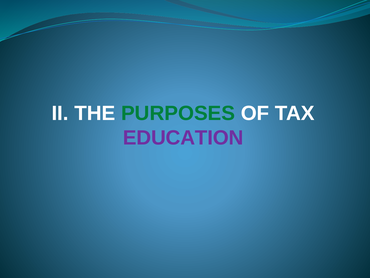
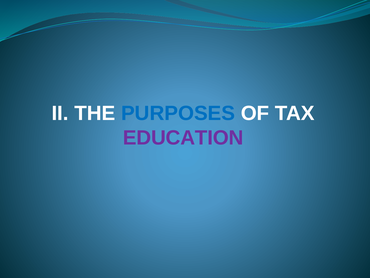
PURPOSES colour: green -> blue
